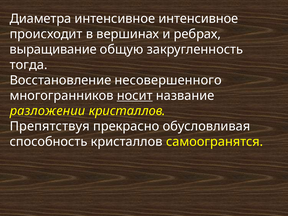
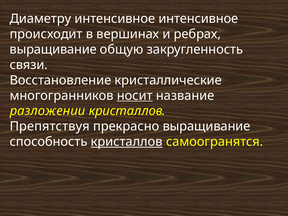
Диаметра: Диаметра -> Диаметру
тогда: тогда -> связи
несовершенного: несовершенного -> кристаллические
прекрасно обусловливая: обусловливая -> выращивание
кристаллов at (127, 142) underline: none -> present
